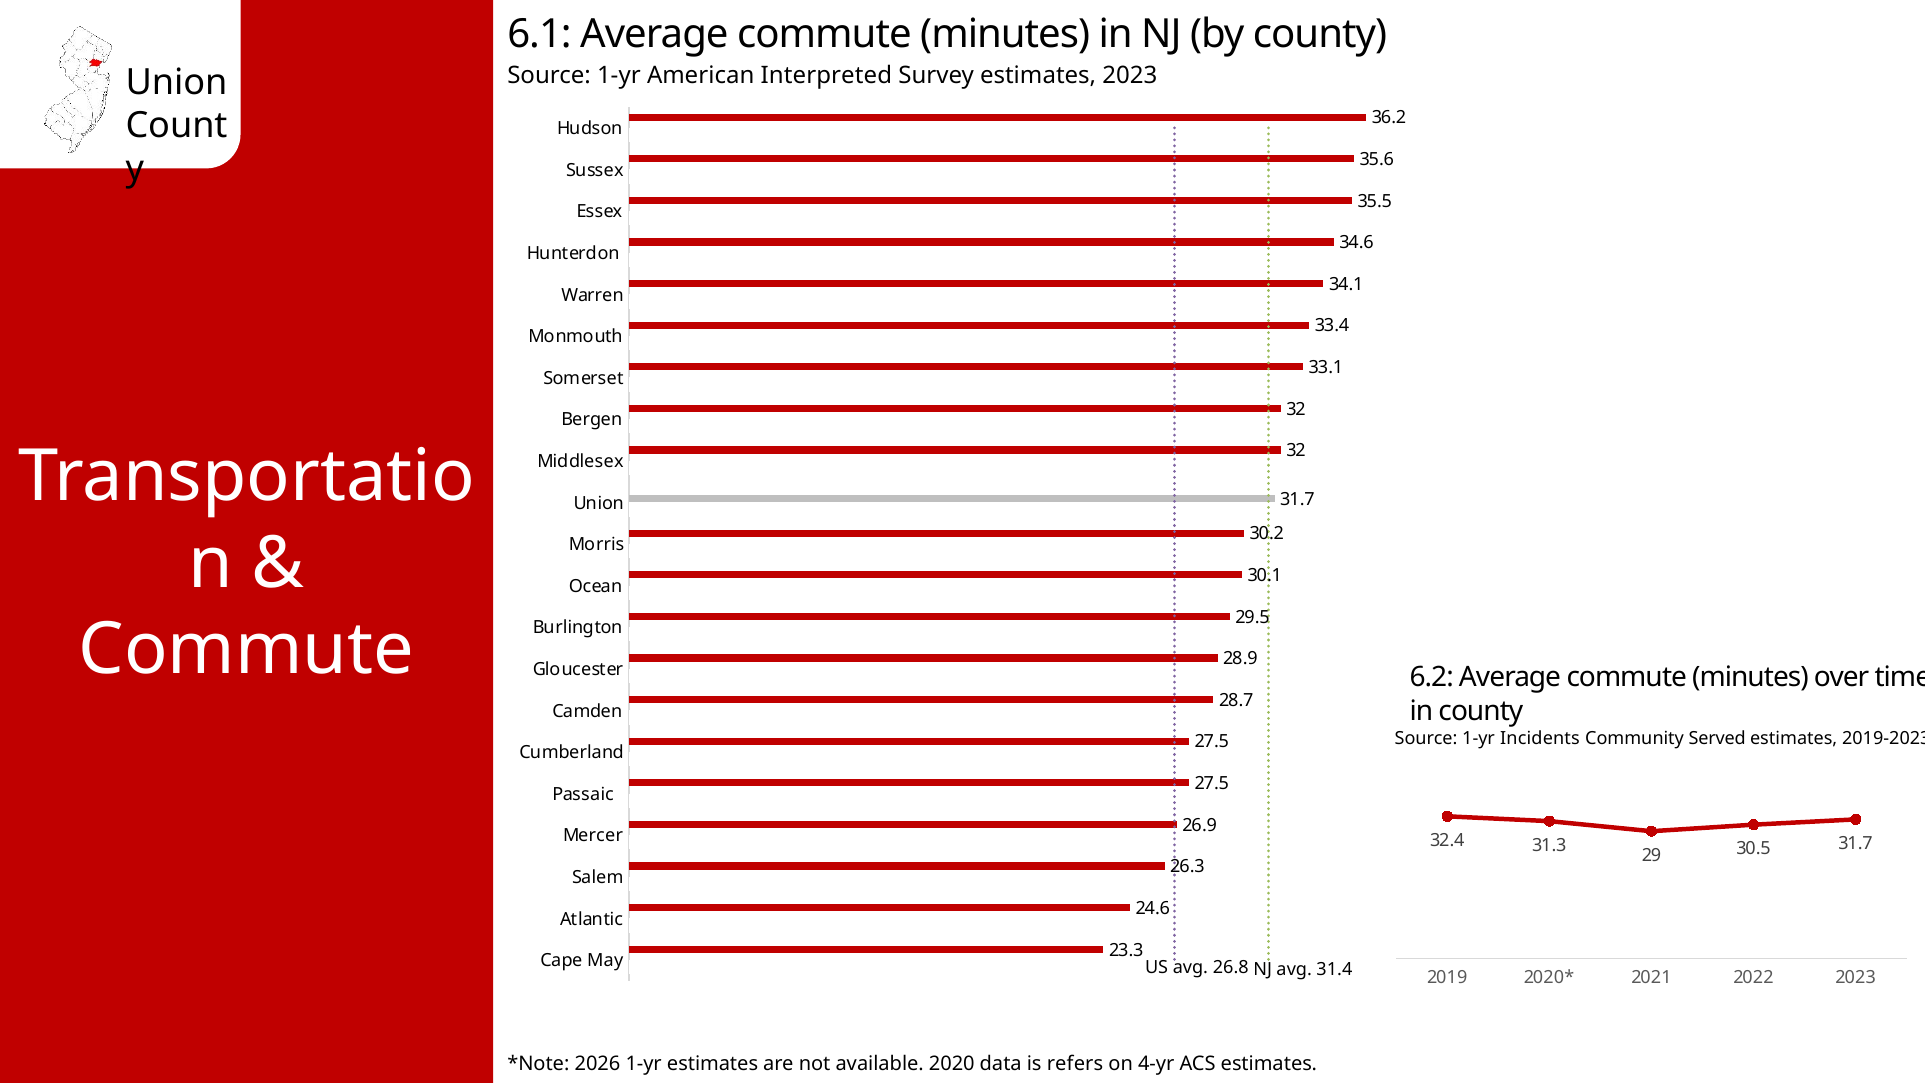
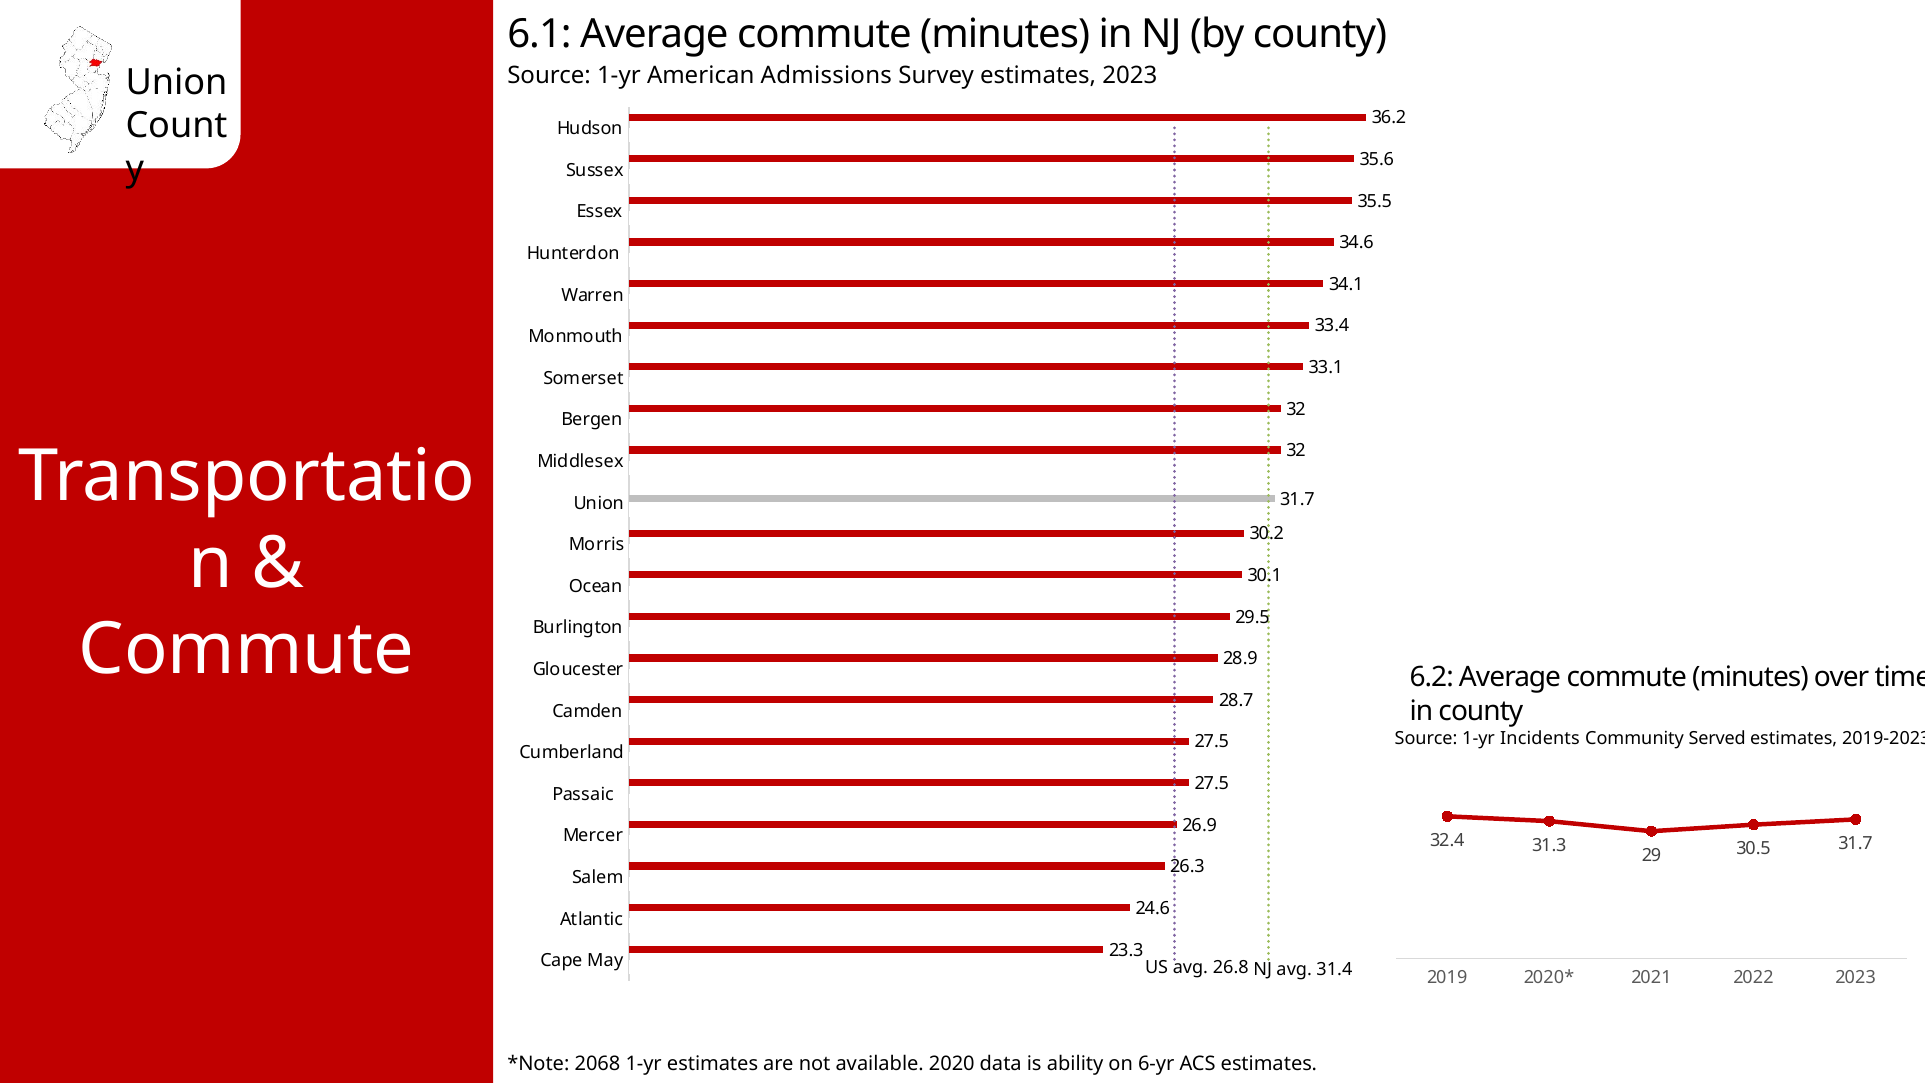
Interpreted: Interpreted -> Admissions
2026: 2026 -> 2068
refers: refers -> ability
4-yr: 4-yr -> 6-yr
